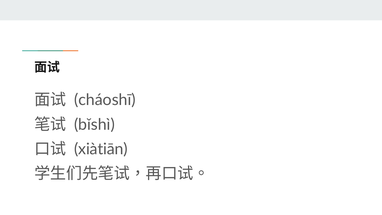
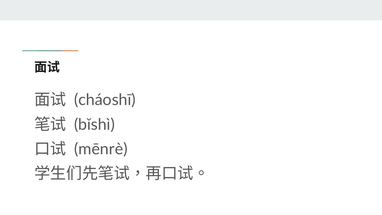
xiàtiān: xiàtiān -> mēnrè
